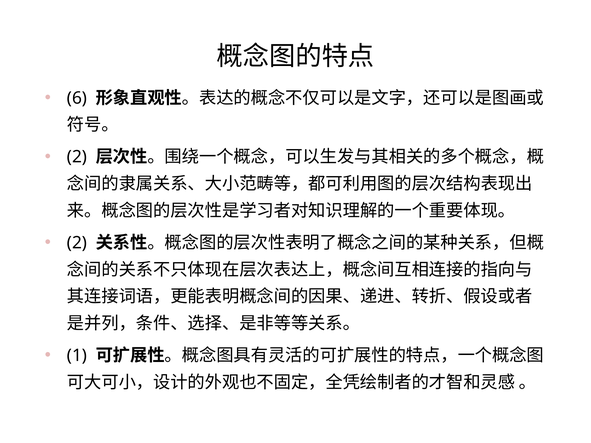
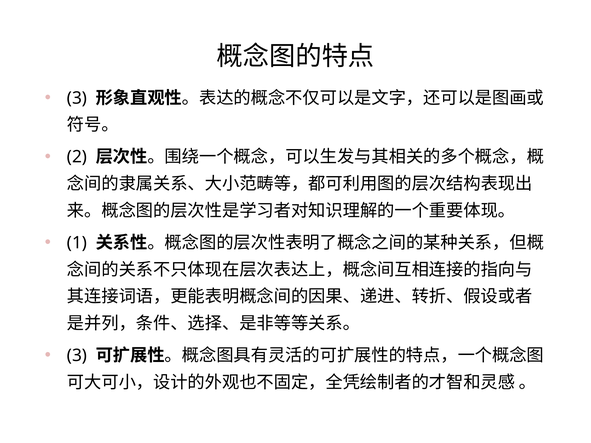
6 at (77, 98): 6 -> 3
2 at (77, 243): 2 -> 1
1 at (77, 356): 1 -> 3
